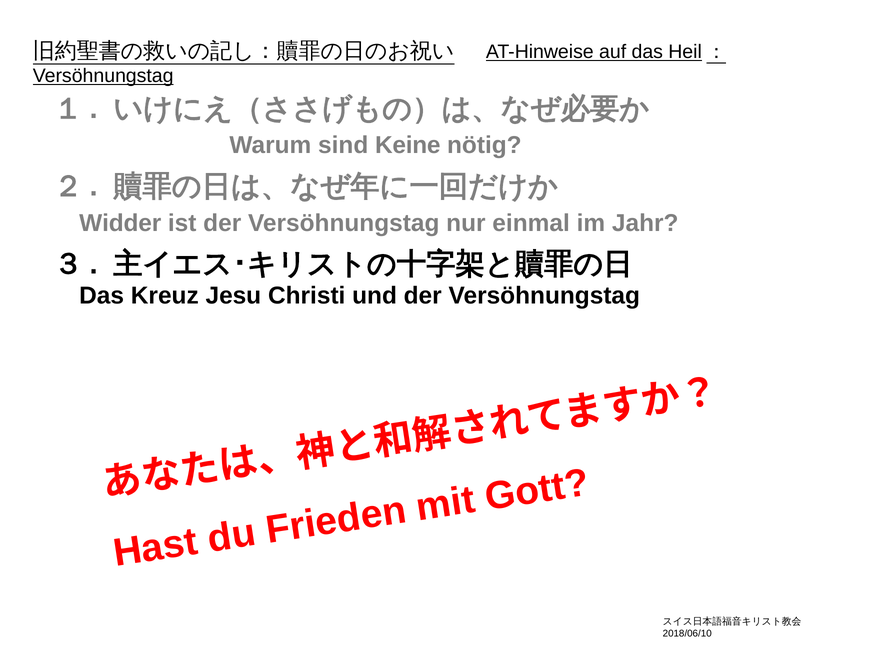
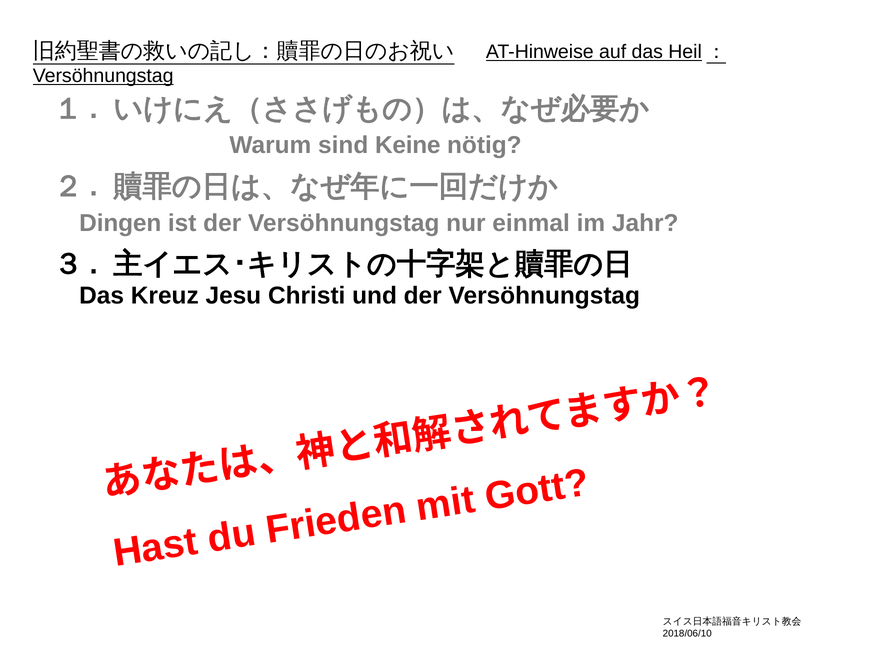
Widder: Widder -> Dingen
